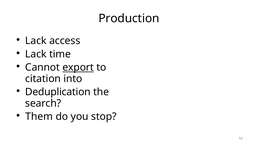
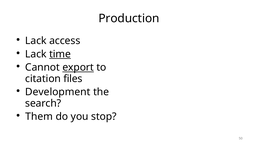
time underline: none -> present
into: into -> files
Deduplication: Deduplication -> Development
